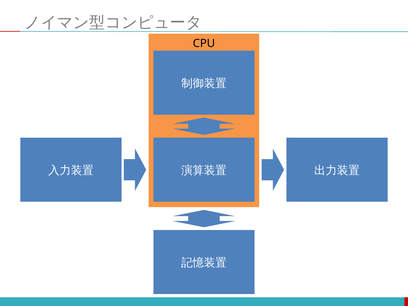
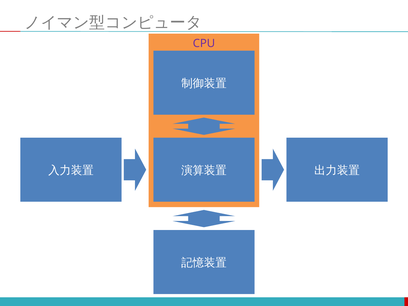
CPU colour: black -> purple
